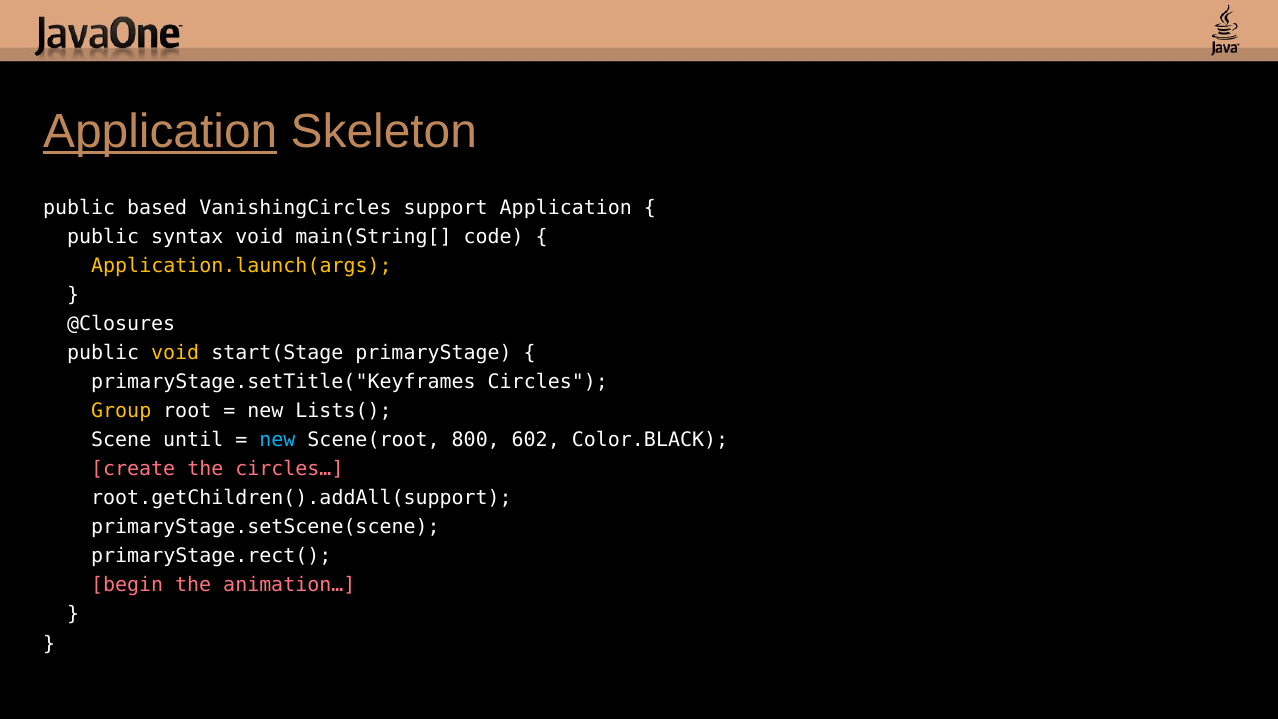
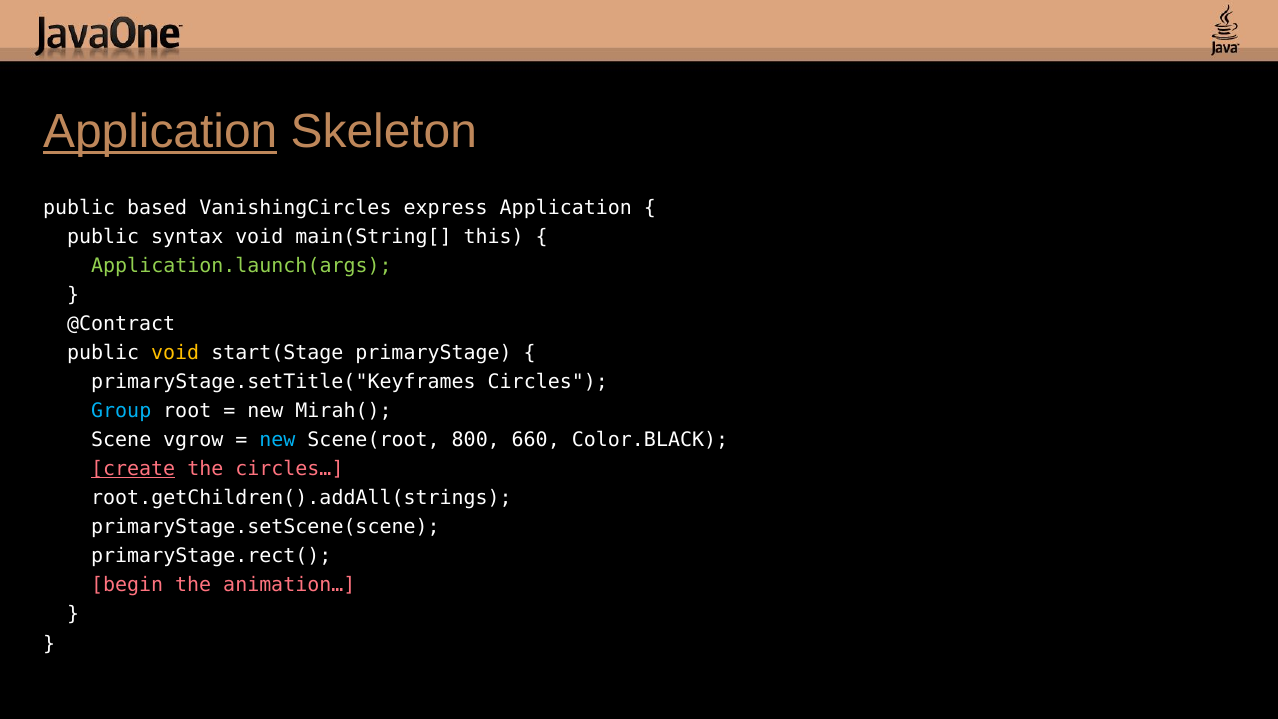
support: support -> express
code: code -> this
Application.launch(args colour: yellow -> light green
@Closures: @Closures -> @Contract
Group colour: yellow -> light blue
Lists(: Lists( -> Mirah(
until: until -> vgrow
602: 602 -> 660
create underline: none -> present
root.getChildren().addAll(support: root.getChildren().addAll(support -> root.getChildren().addAll(strings
